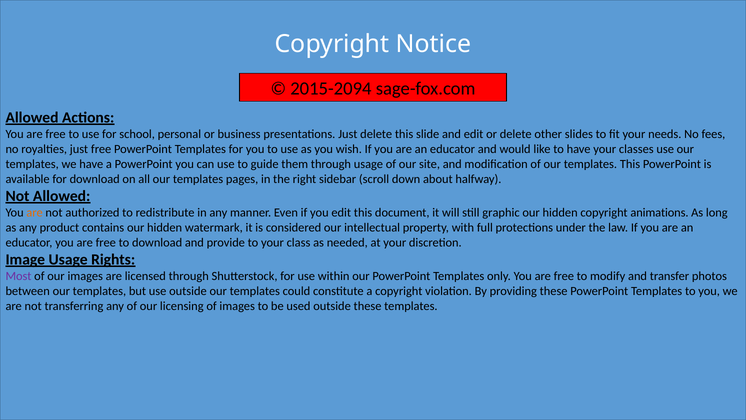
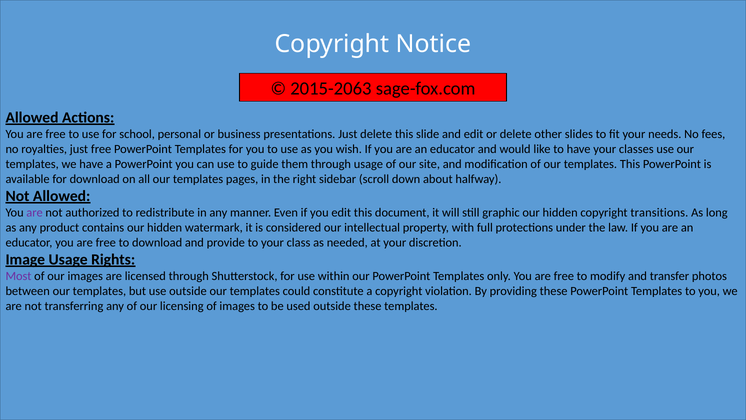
2015-2094: 2015-2094 -> 2015-2063
are at (35, 213) colour: orange -> purple
animations: animations -> transitions
